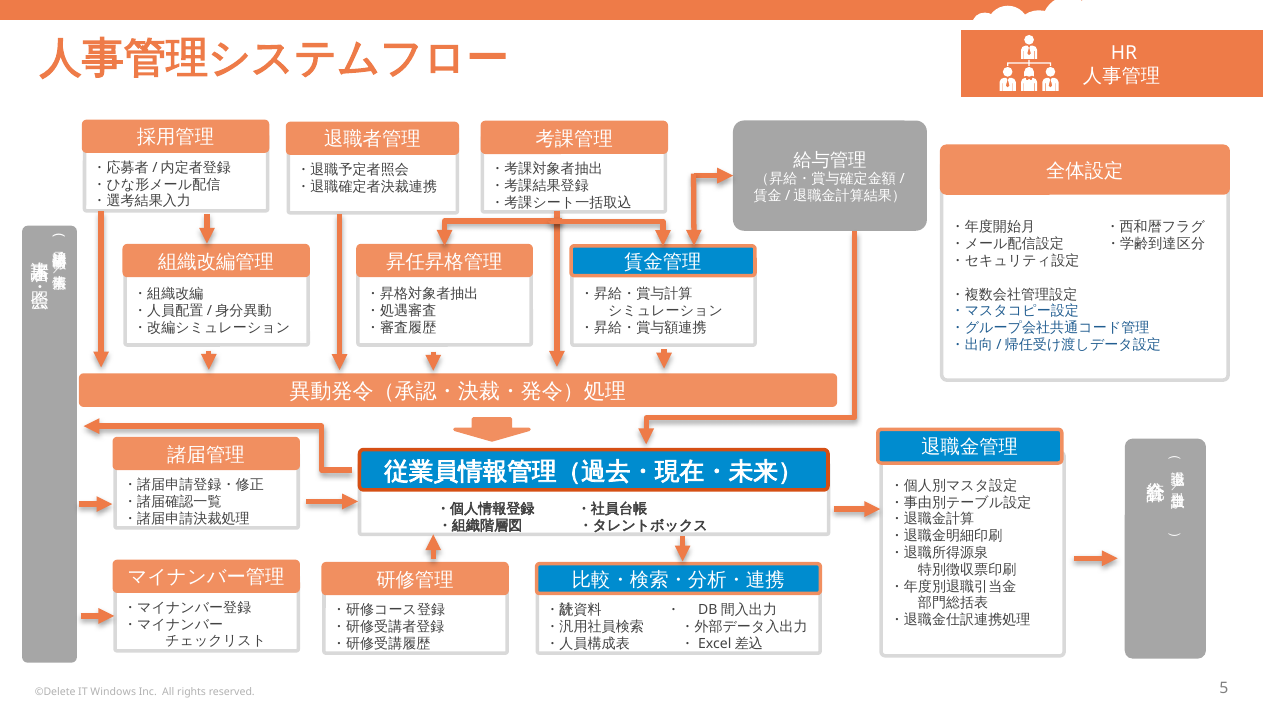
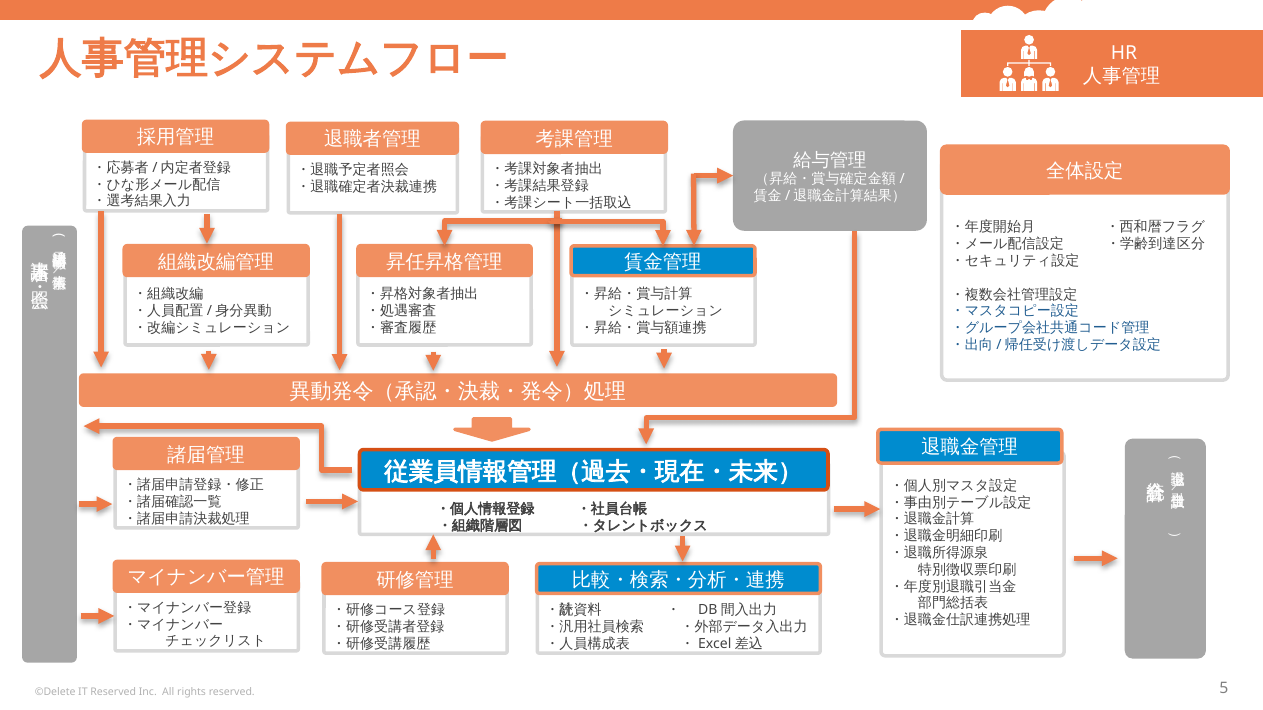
IT Windows: Windows -> Reserved
